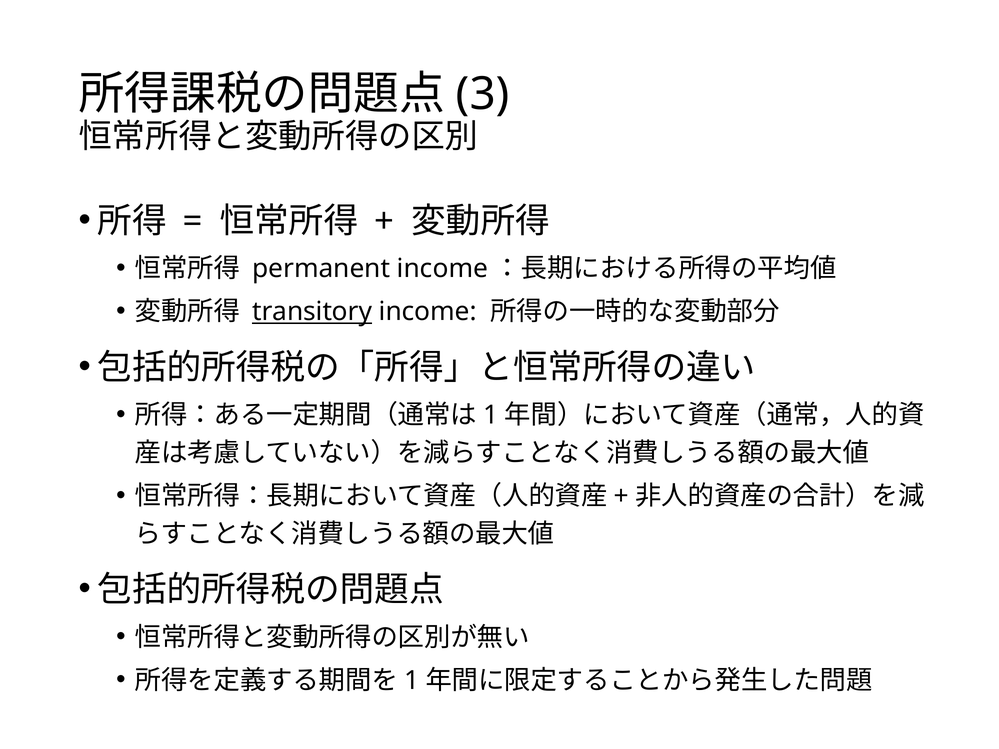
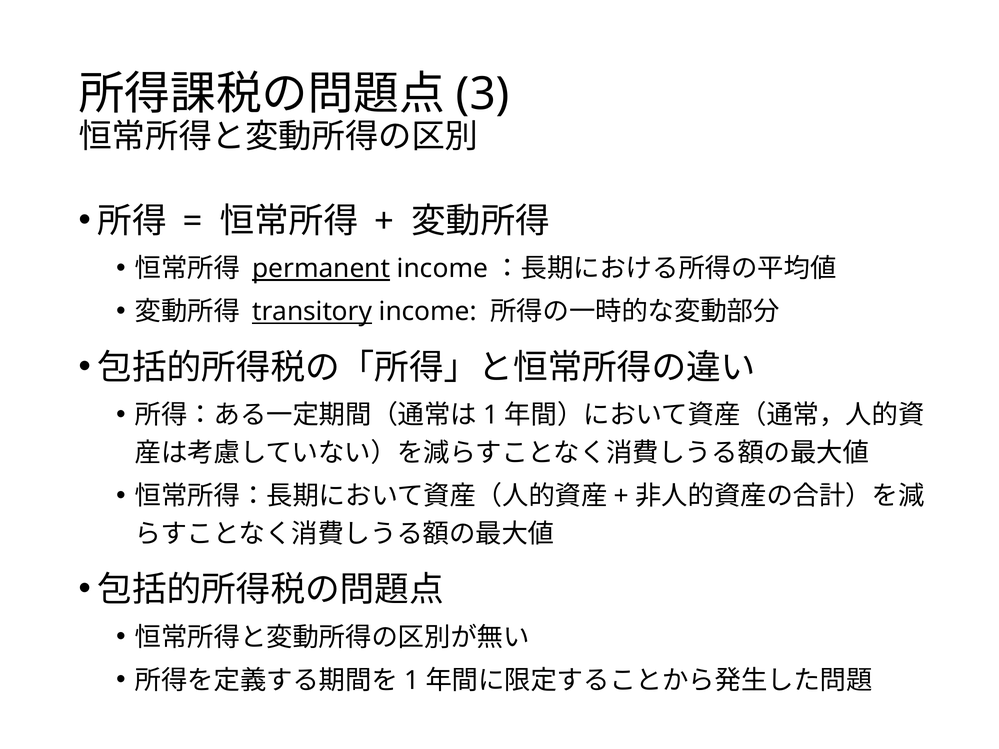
permanent underline: none -> present
